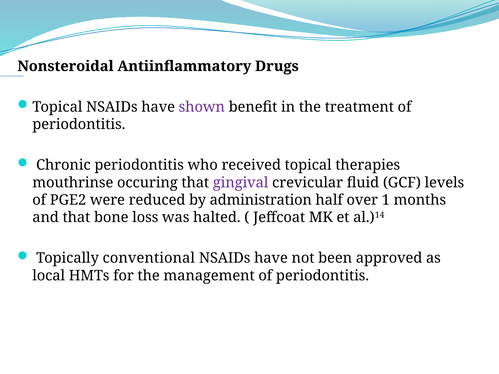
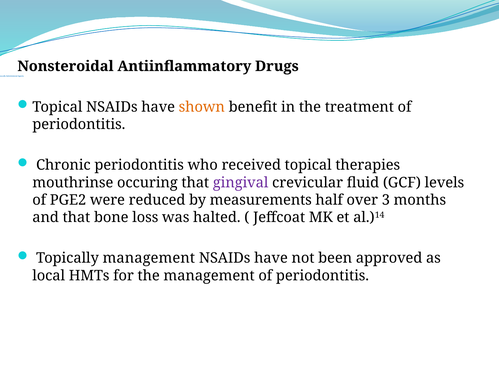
shown colour: purple -> orange
administration: administration -> measurements
1: 1 -> 3
Topically conventional: conventional -> management
